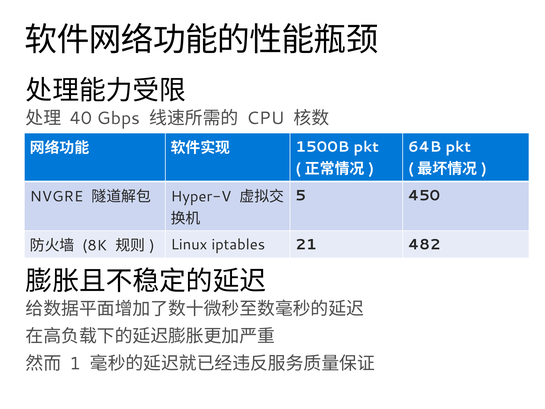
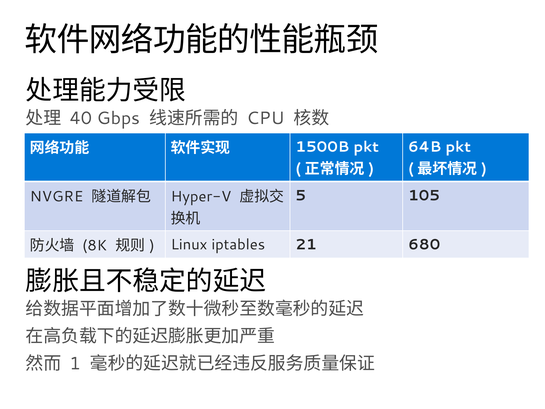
450: 450 -> 105
482: 482 -> 680
